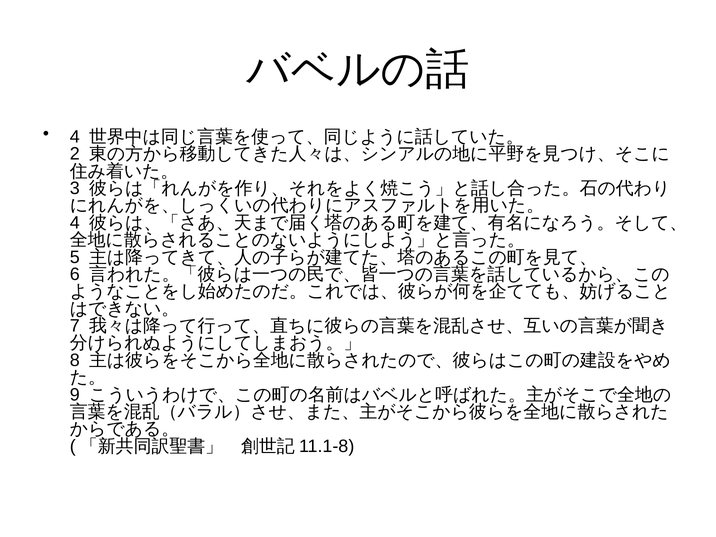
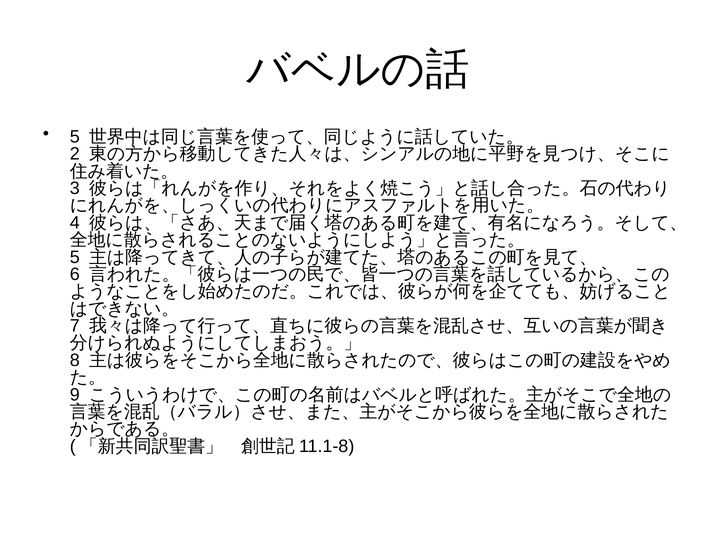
4 at (75, 137): 4 -> 5
